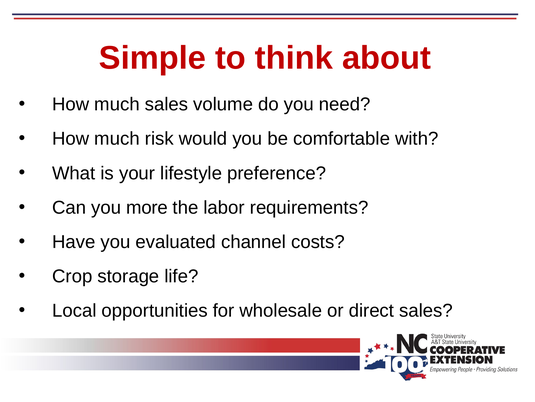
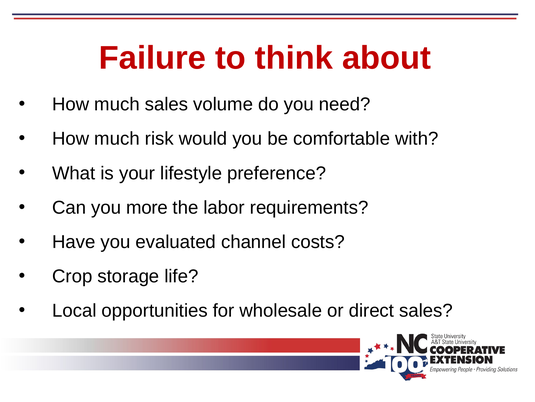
Simple: Simple -> Failure
